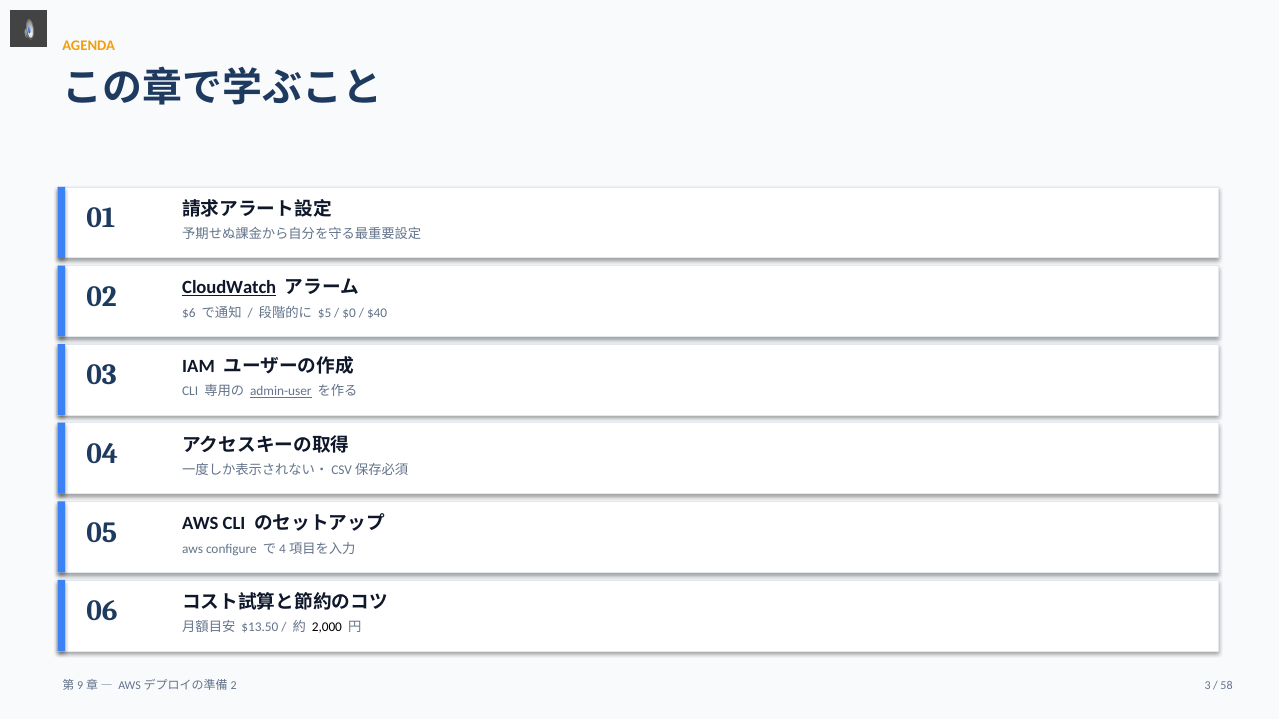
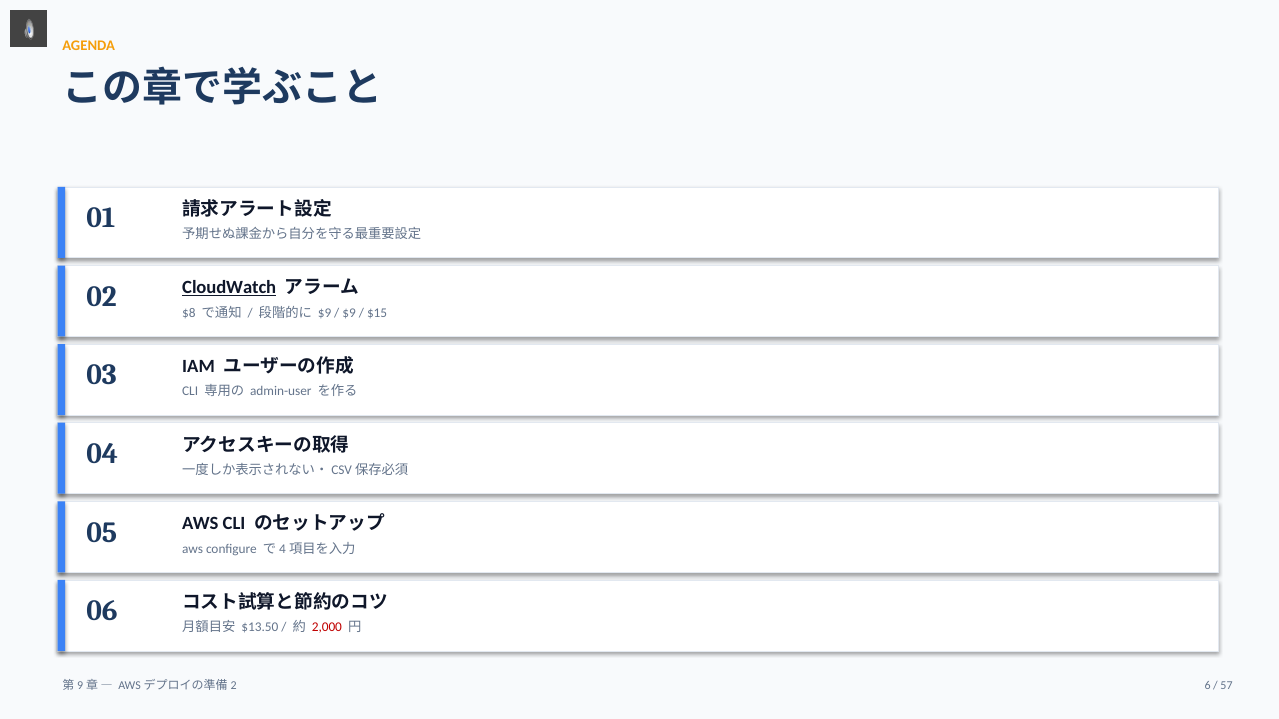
$6: $6 -> $8
$5 at (325, 313): $5 -> $9
$0 at (349, 313): $0 -> $9
$40: $40 -> $15
admin-user underline: present -> none
2,000 colour: black -> red
3: 3 -> 6
58: 58 -> 57
